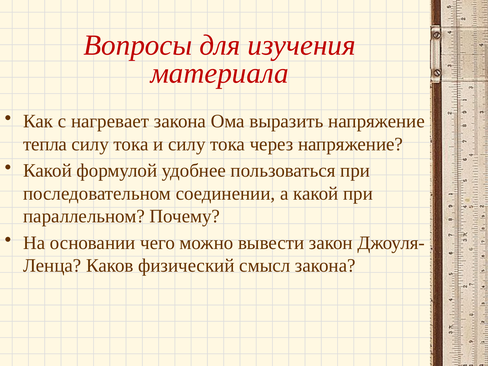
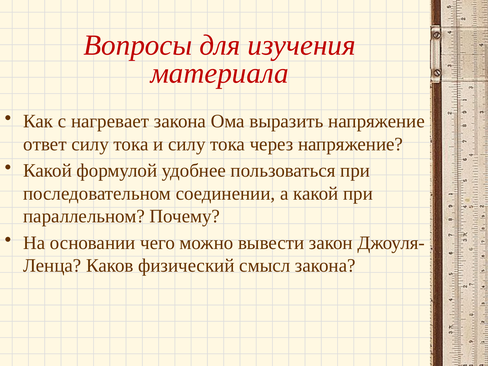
тепла: тепла -> ответ
